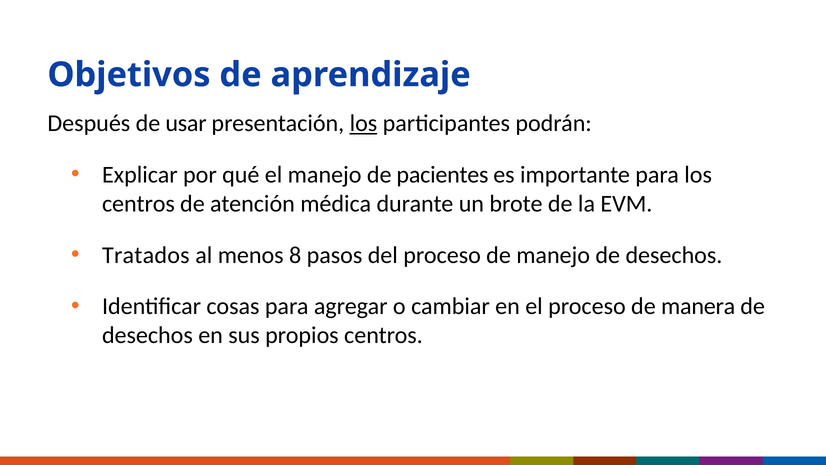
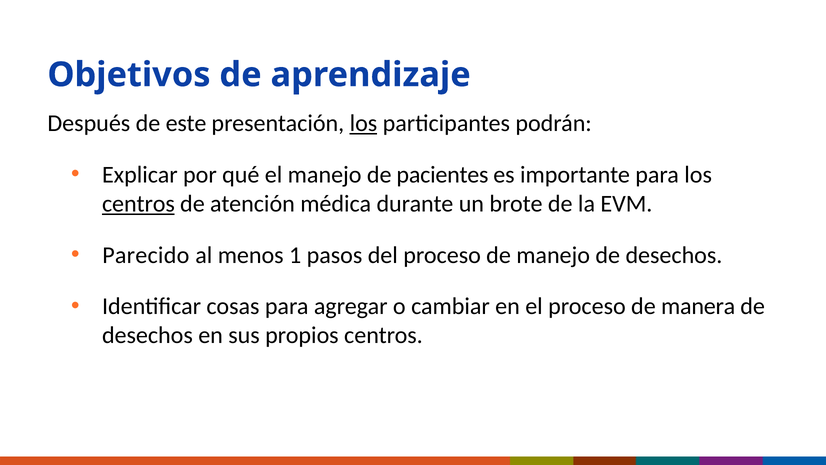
usar: usar -> este
centros at (138, 204) underline: none -> present
Tratados: Tratados -> Parecido
8: 8 -> 1
